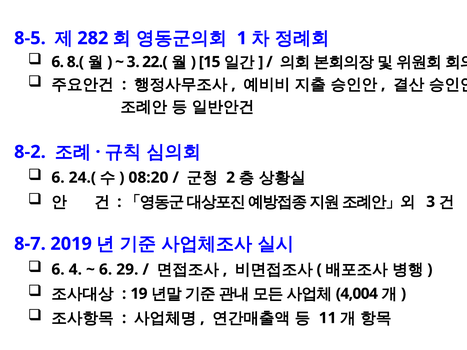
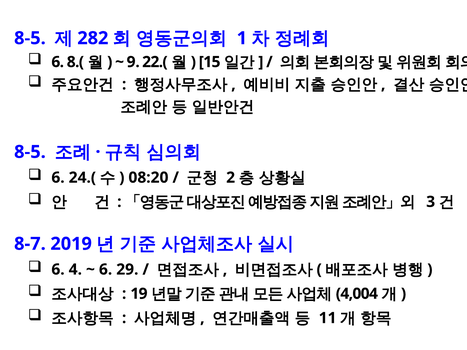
3 at (133, 62): 3 -> 9
8-2 at (30, 152): 8-2 -> 8-5
